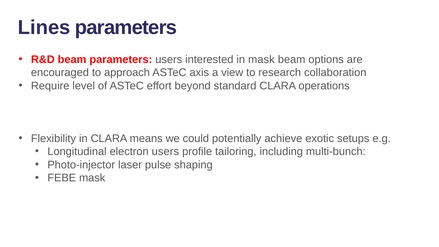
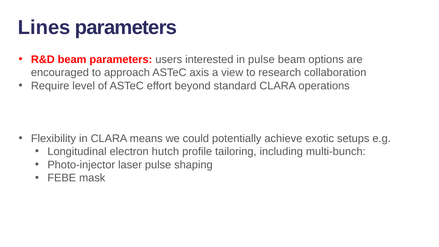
in mask: mask -> pulse
electron users: users -> hutch
